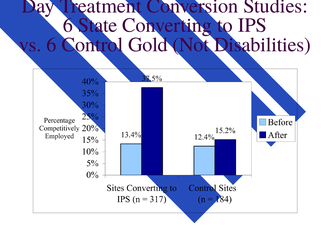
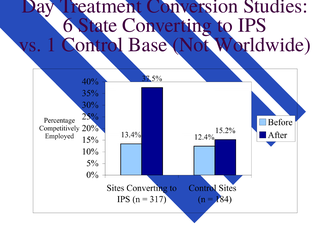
vs 6: 6 -> 1
Gold: Gold -> Base
Disabilities: Disabilities -> Worldwide
